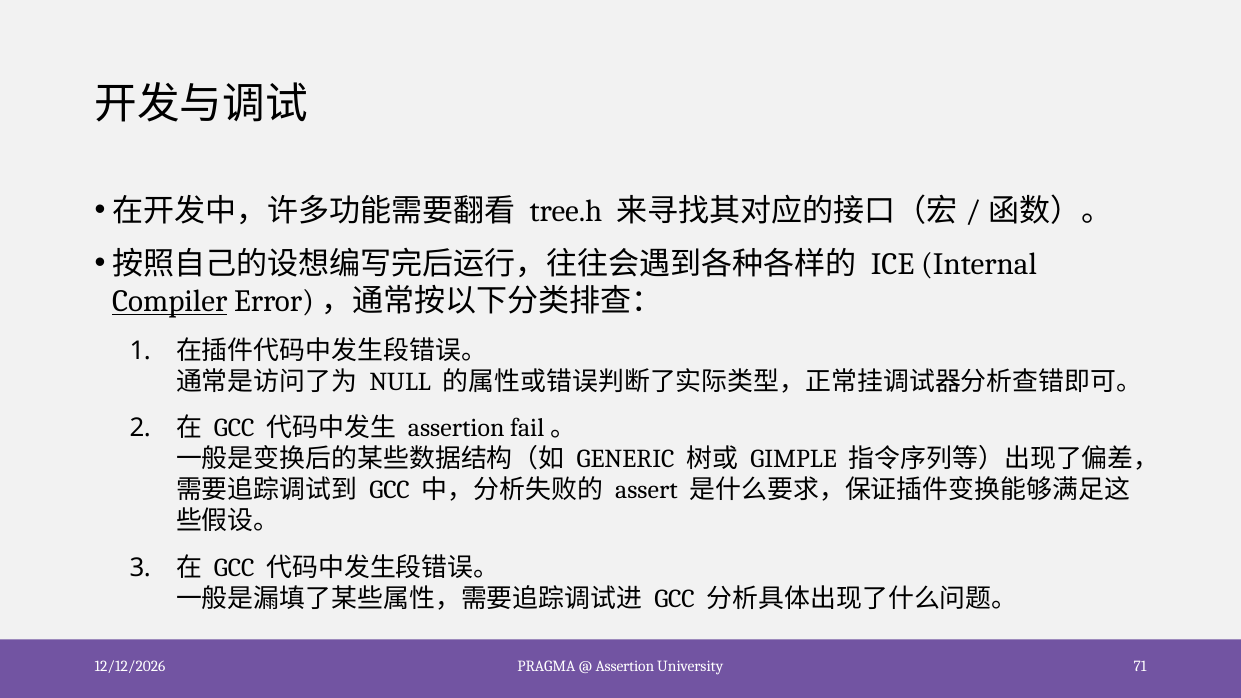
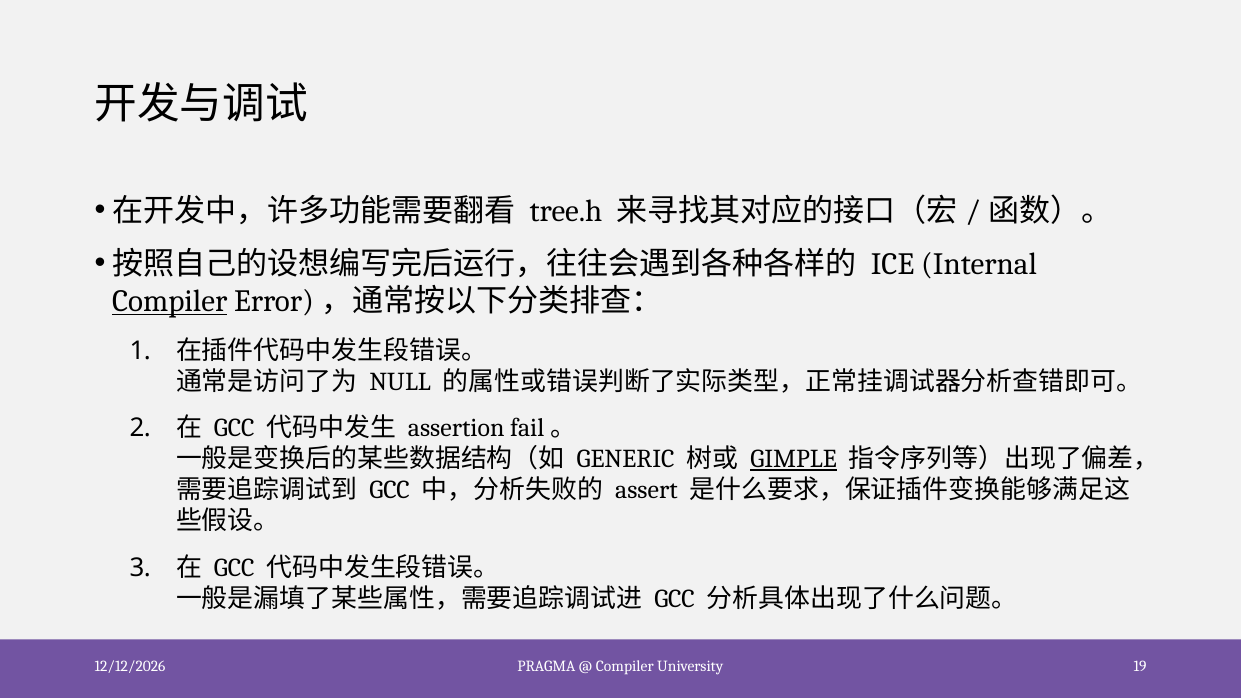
GIMPLE underline: none -> present
Assertion at (625, 667): Assertion -> Compiler
71: 71 -> 19
